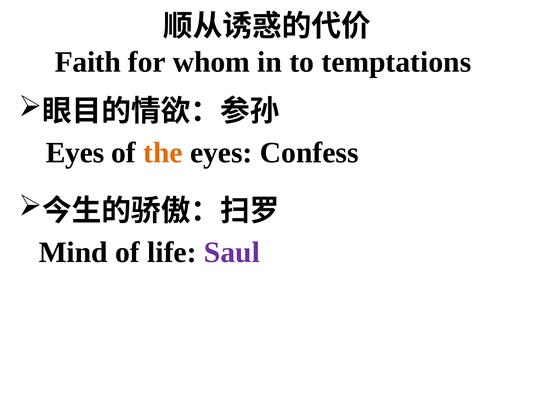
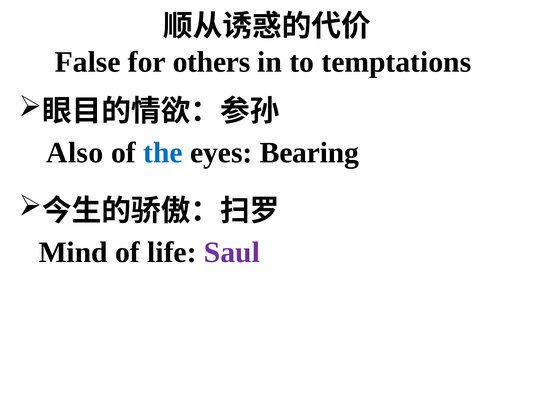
Faith: Faith -> False
whom: whom -> others
Eyes at (75, 153): Eyes -> Also
the colour: orange -> blue
Confess: Confess -> Bearing
